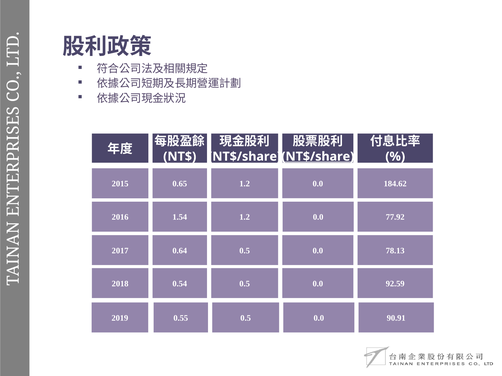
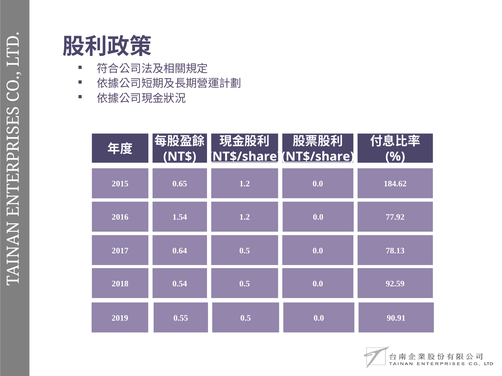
NT$/share at (245, 157) underline: none -> present
